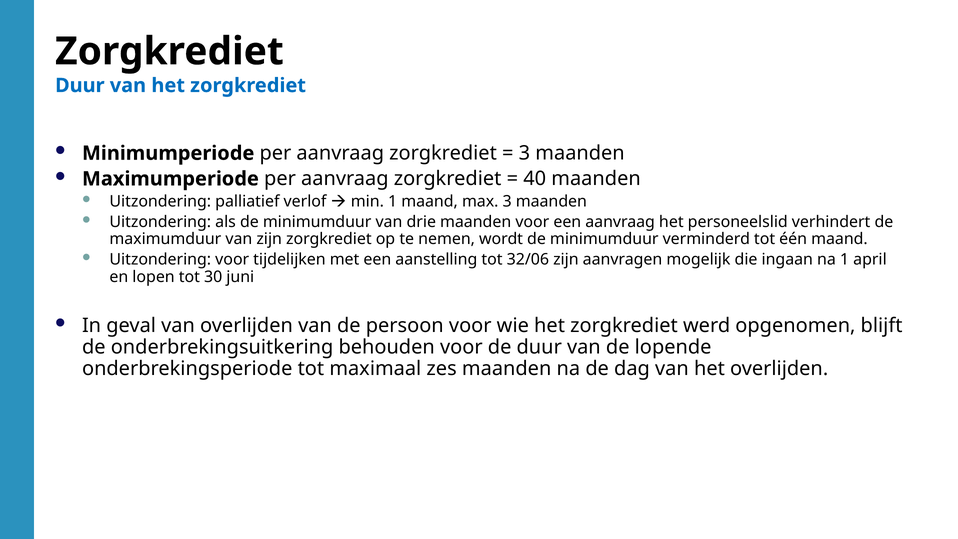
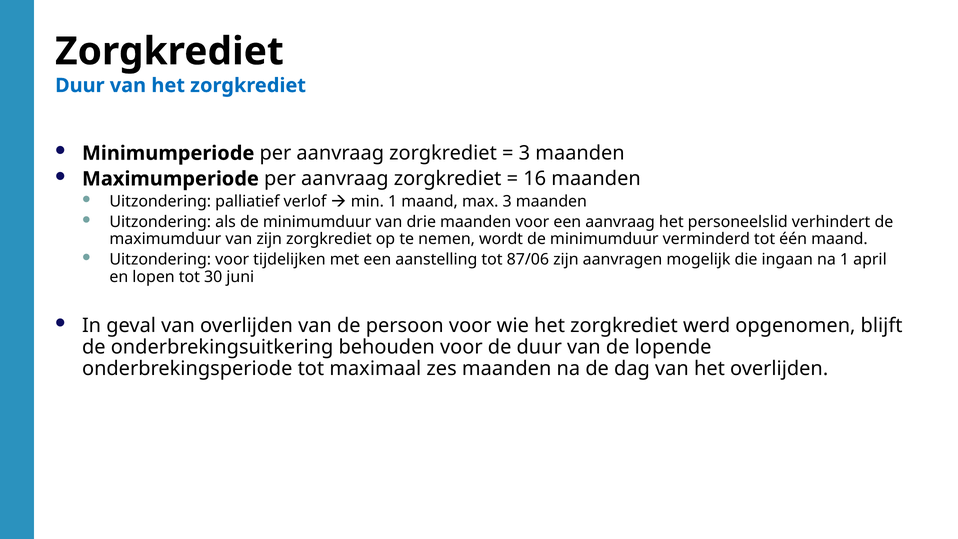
40: 40 -> 16
32/06: 32/06 -> 87/06
